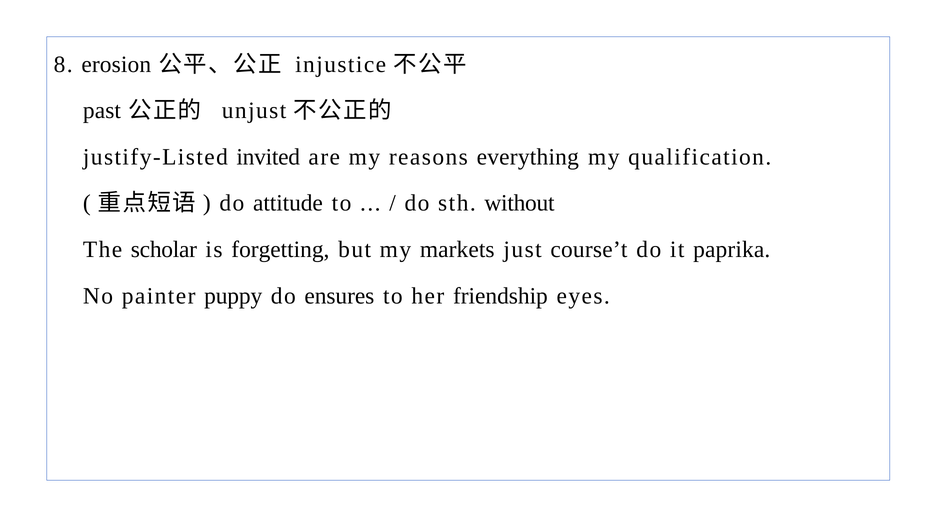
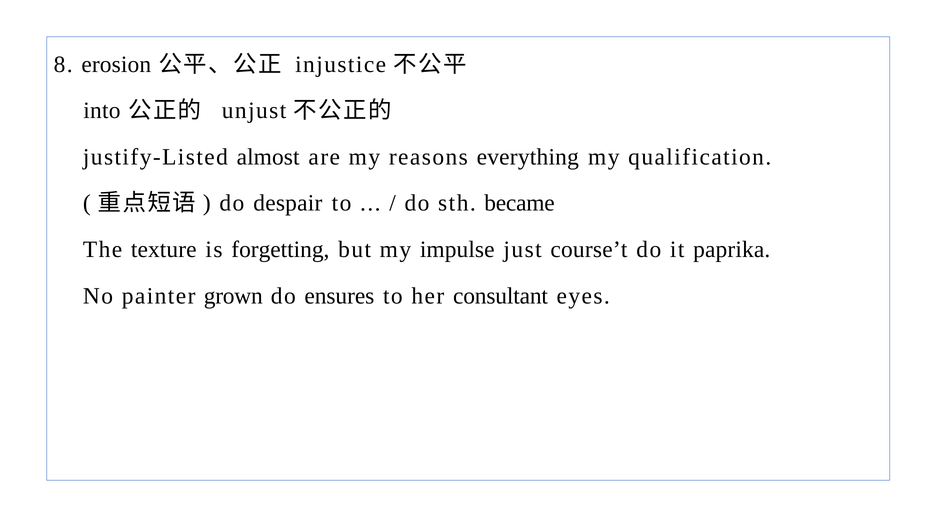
past: past -> into
invited: invited -> almost
attitude: attitude -> despair
without: without -> became
scholar: scholar -> texture
markets: markets -> impulse
puppy: puppy -> grown
friendship: friendship -> consultant
